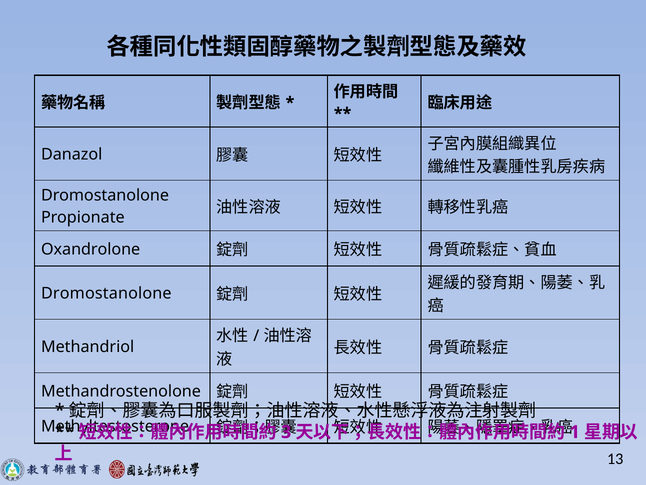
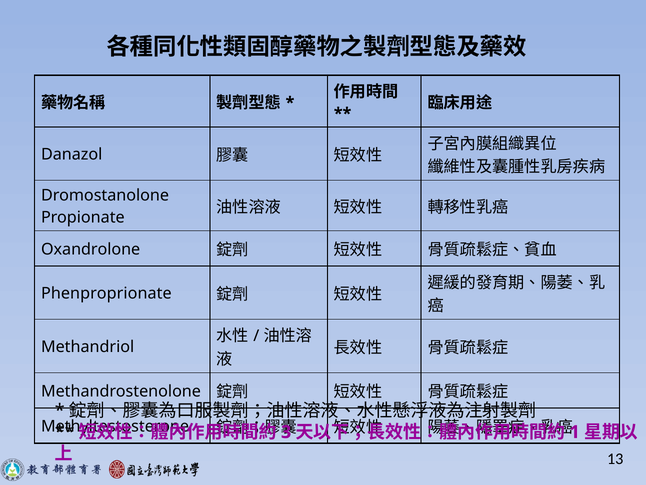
Dromostanolone at (106, 293): Dromostanolone -> Phenproprionate
